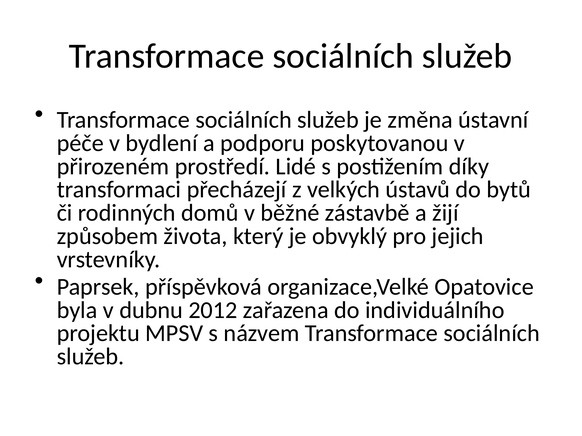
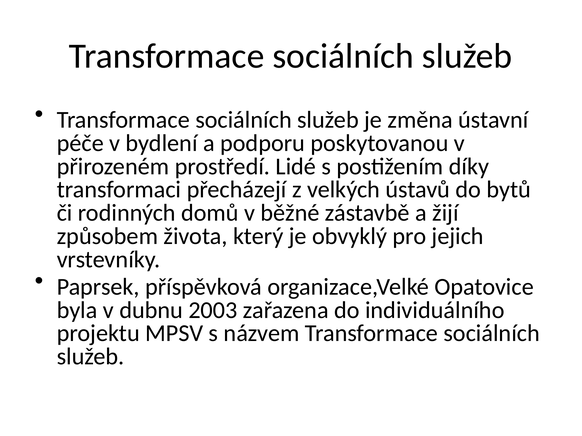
2012: 2012 -> 2003
